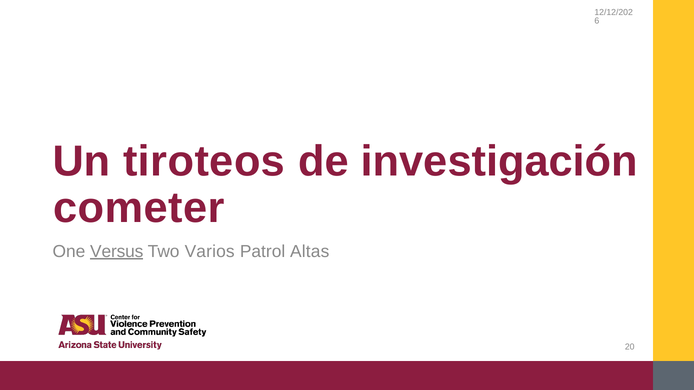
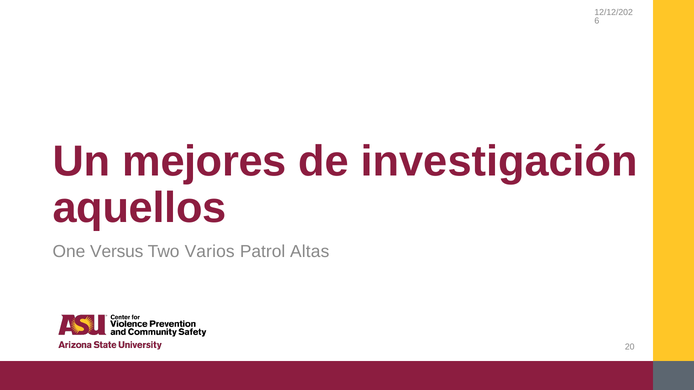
tiroteos: tiroteos -> mejores
cometer: cometer -> aquellos
Versus underline: present -> none
